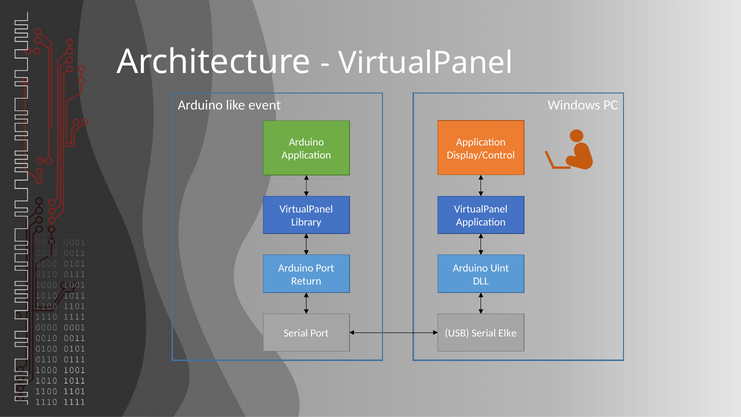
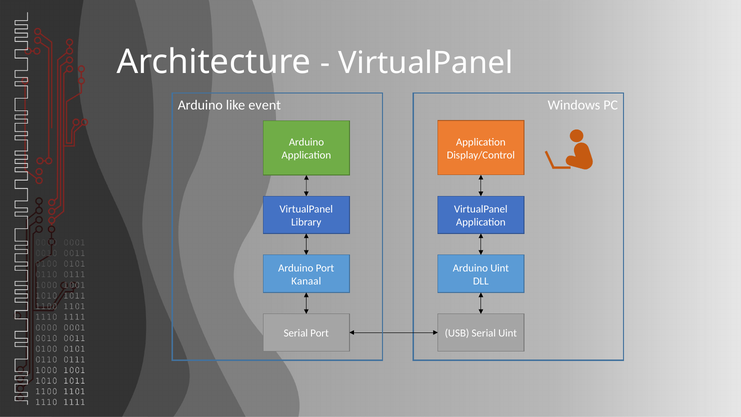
Return: Return -> Kanaal
Serial Elke: Elke -> Uint
